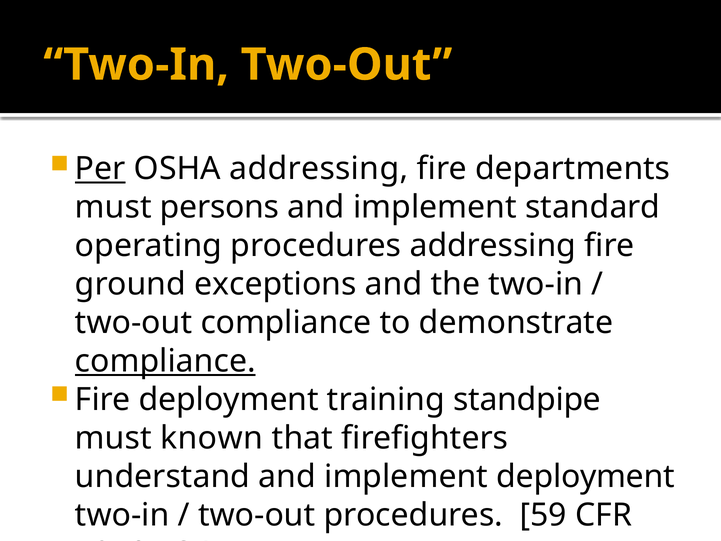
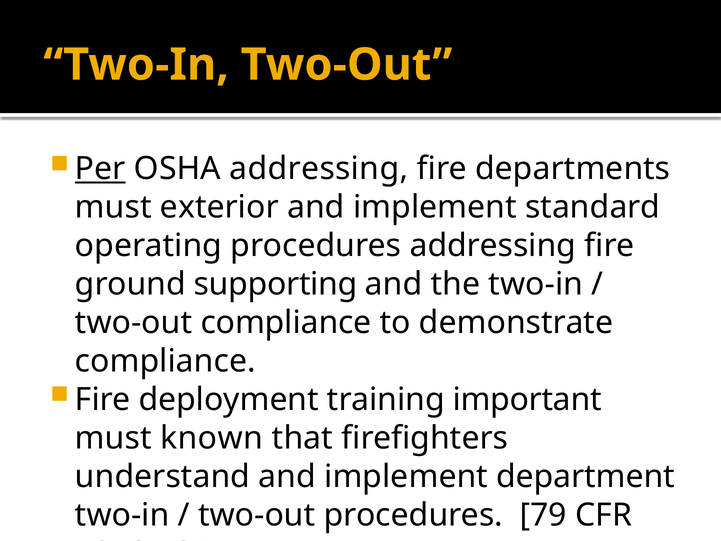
persons: persons -> exterior
exceptions: exceptions -> supporting
compliance at (165, 361) underline: present -> none
standpipe: standpipe -> important
implement deployment: deployment -> department
59: 59 -> 79
